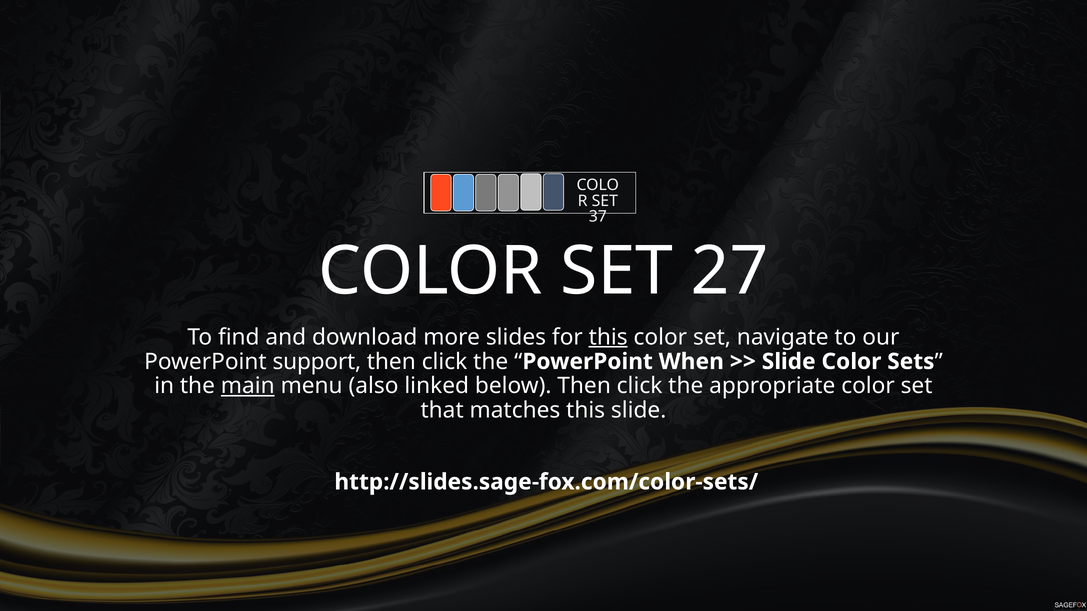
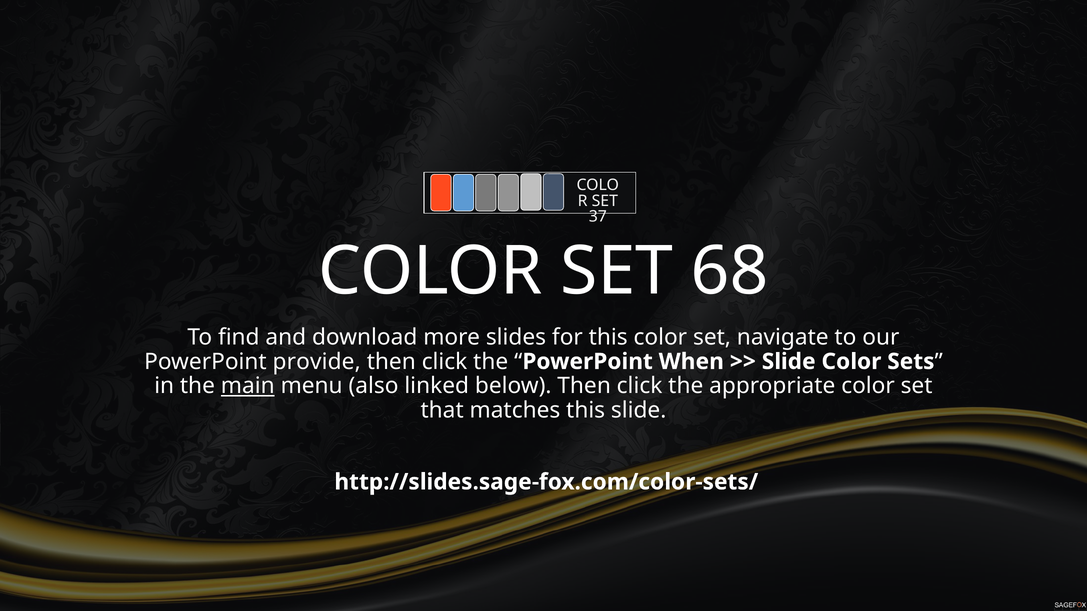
27: 27 -> 68
this at (608, 337) underline: present -> none
support: support -> provide
